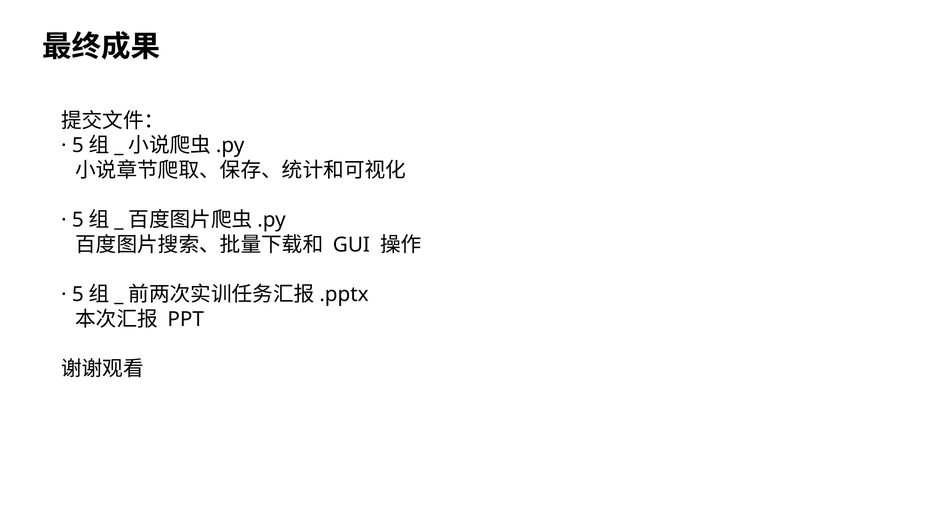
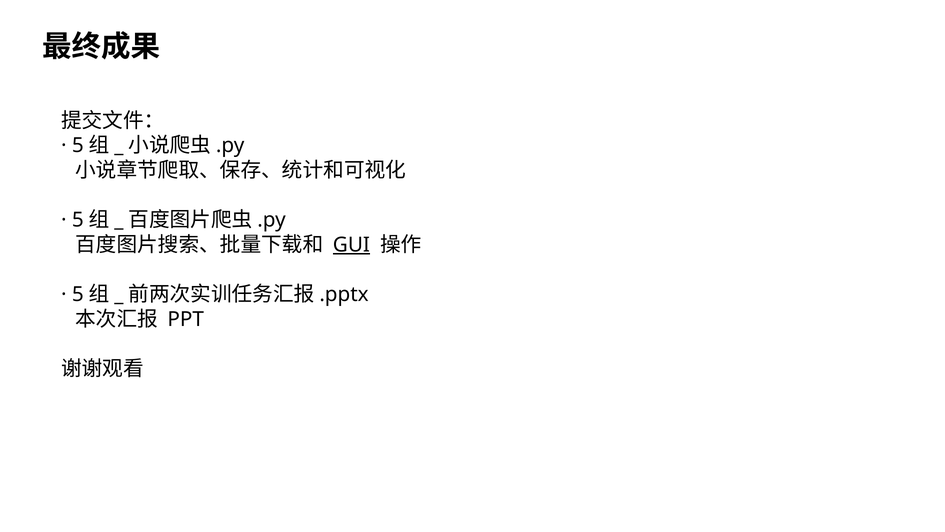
GUI underline: none -> present
